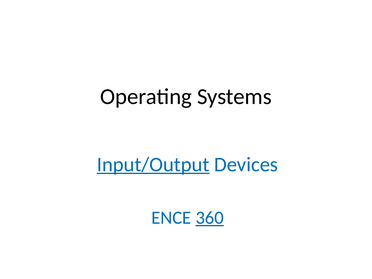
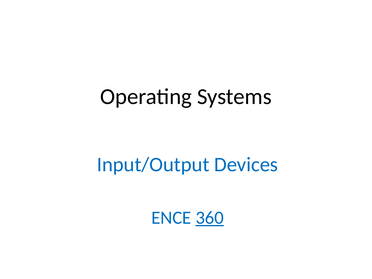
Input/Output underline: present -> none
